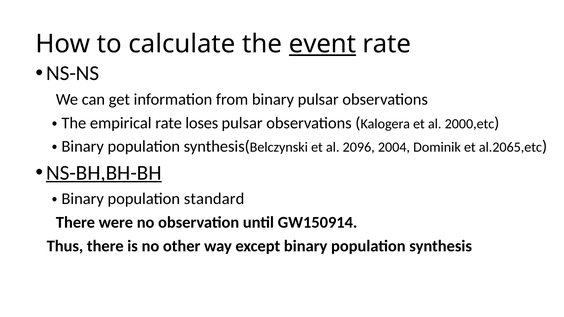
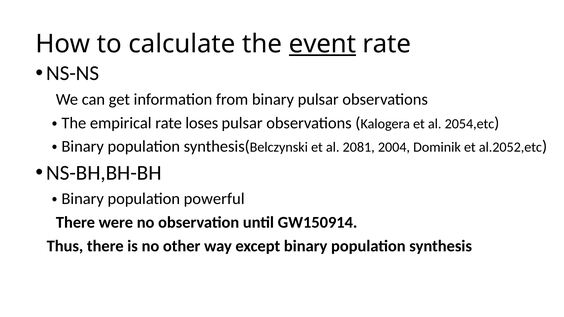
2000,etc: 2000,etc -> 2054,etc
2096: 2096 -> 2081
al.2065,etc: al.2065,etc -> al.2052,etc
NS-BH,BH-BH underline: present -> none
standard: standard -> powerful
